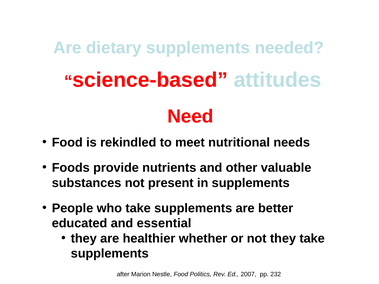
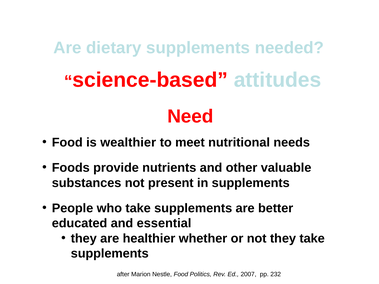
rekindled: rekindled -> wealthier
